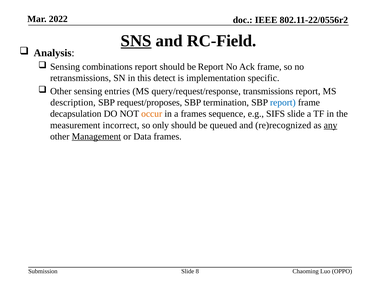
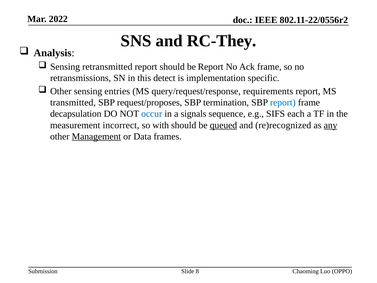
SNS underline: present -> none
RC-Field: RC-Field -> RC-They
combinations: combinations -> retransmitted
transmissions: transmissions -> requirements
description: description -> transmitted
occur colour: orange -> blue
a frames: frames -> signals
SIFS slide: slide -> each
only: only -> with
queued underline: none -> present
